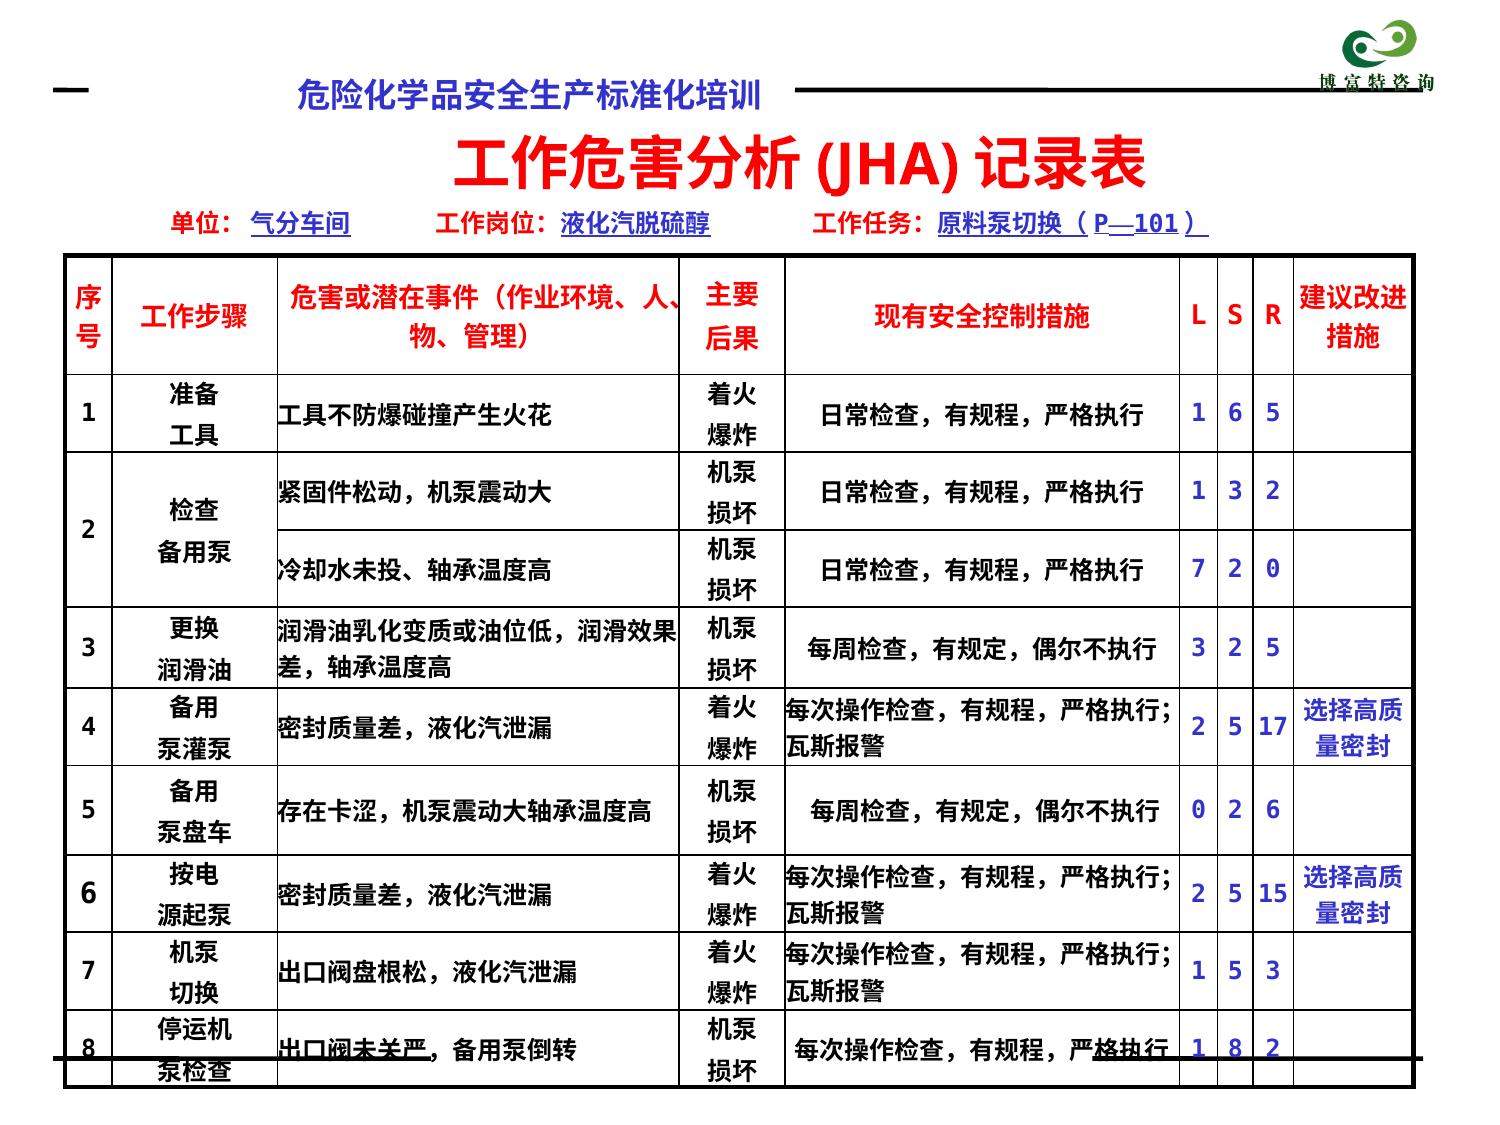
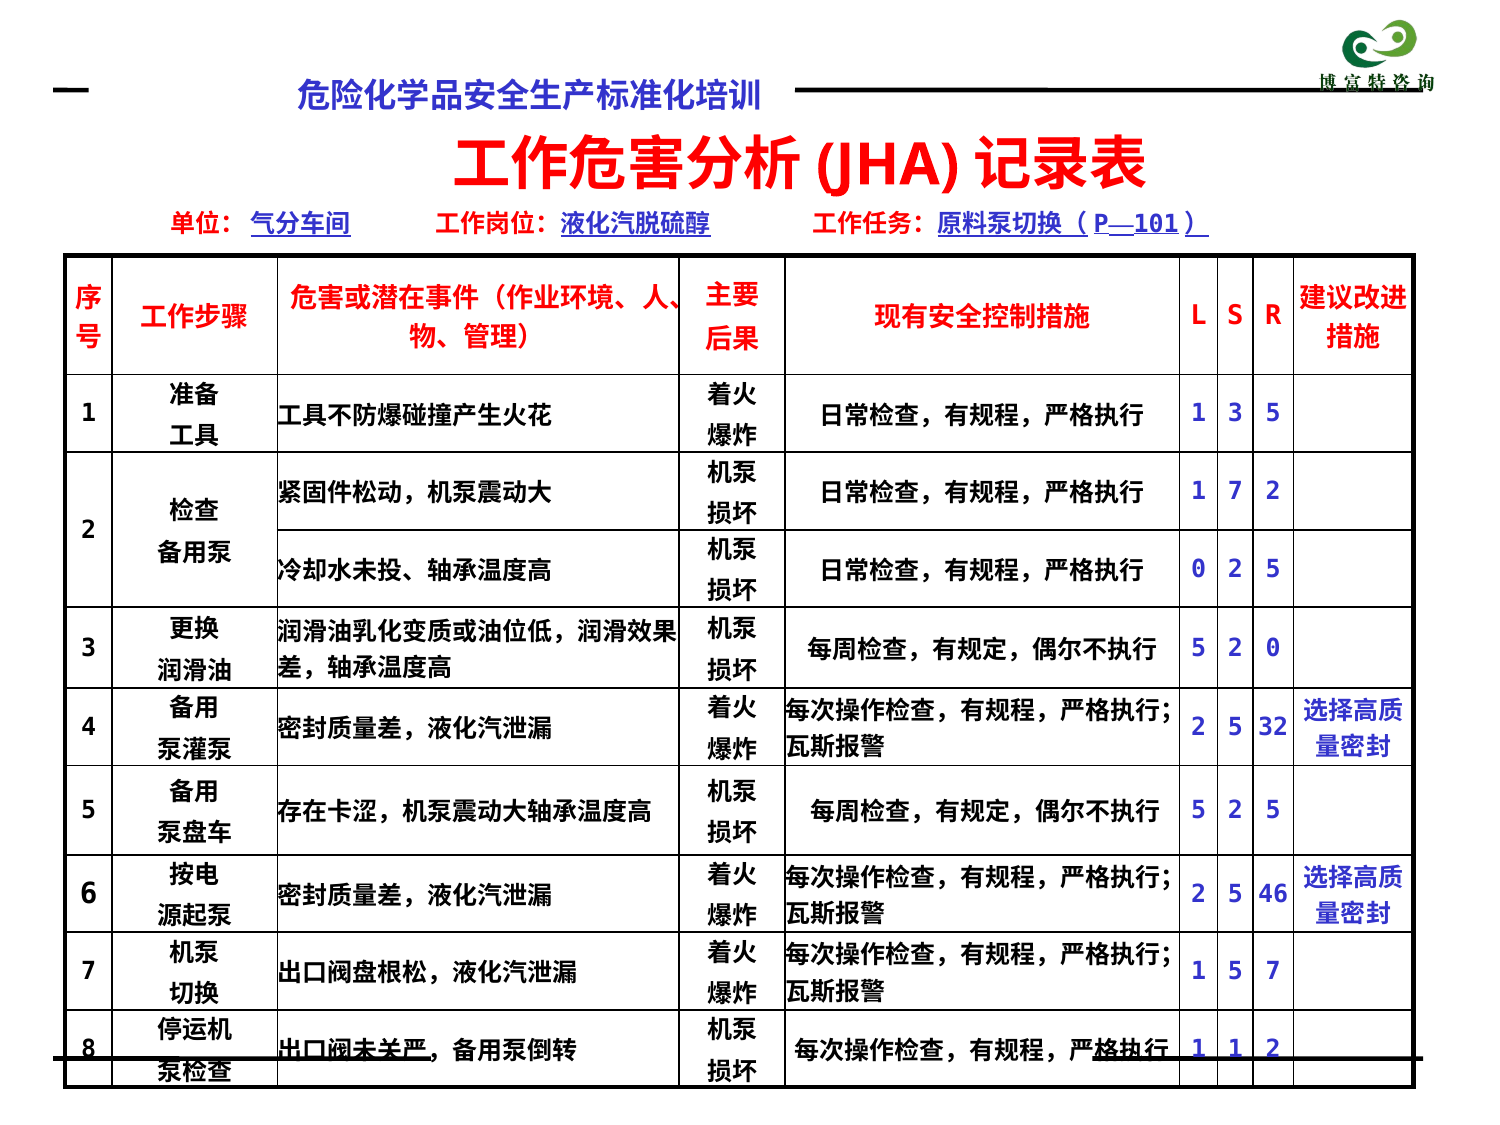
1 6: 6 -> 3
1 3: 3 -> 7
7 at (1199, 569): 7 -> 0
0 at (1273, 569): 0 -> 5
3 at (1199, 648): 3 -> 5
5 at (1273, 648): 5 -> 0
17: 17 -> 32
0 at (1199, 810): 0 -> 5
6 at (1273, 810): 6 -> 5
15: 15 -> 46
5 3: 3 -> 7
1 8: 8 -> 1
